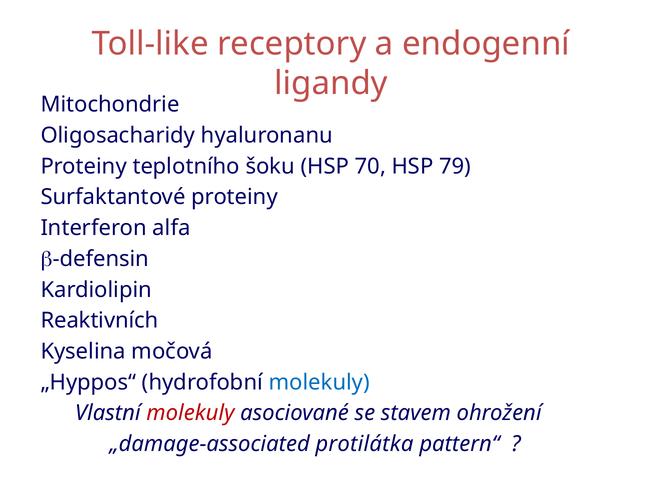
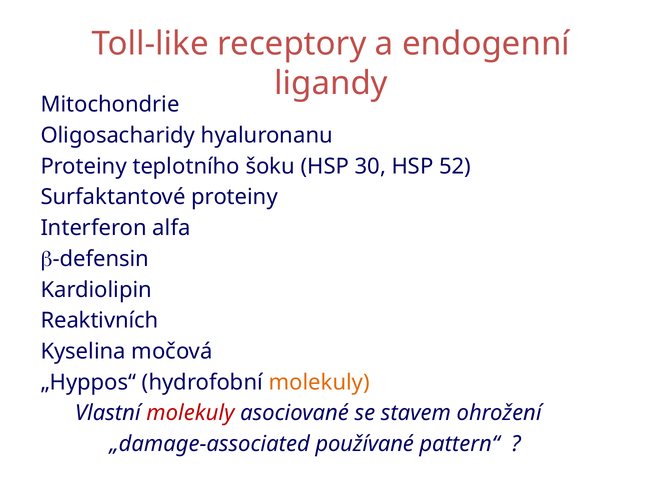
70: 70 -> 30
79: 79 -> 52
molekuly at (319, 383) colour: blue -> orange
protilátka: protilátka -> používané
